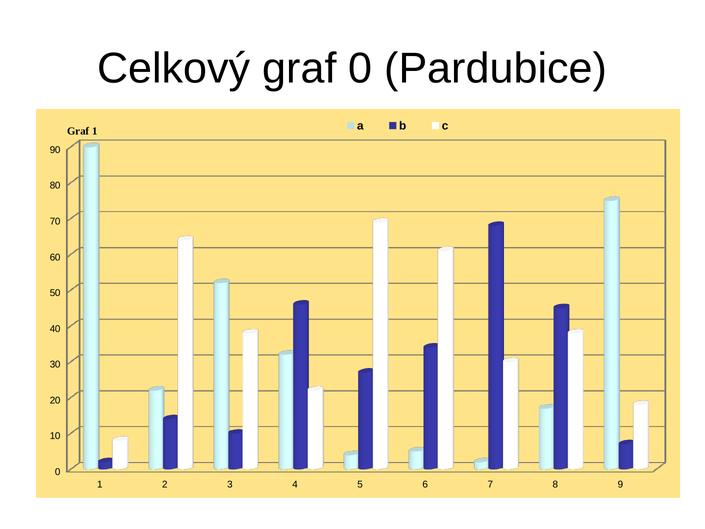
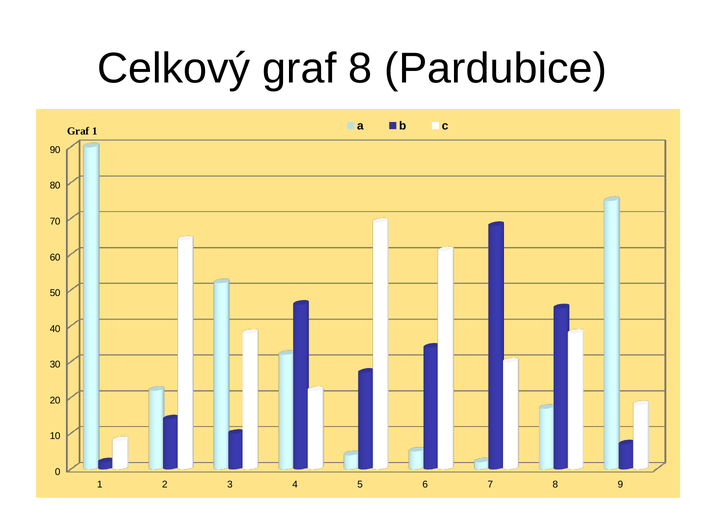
graf 0: 0 -> 8
